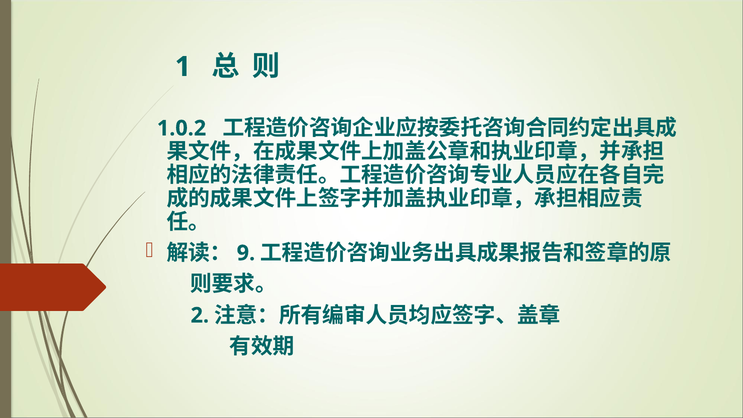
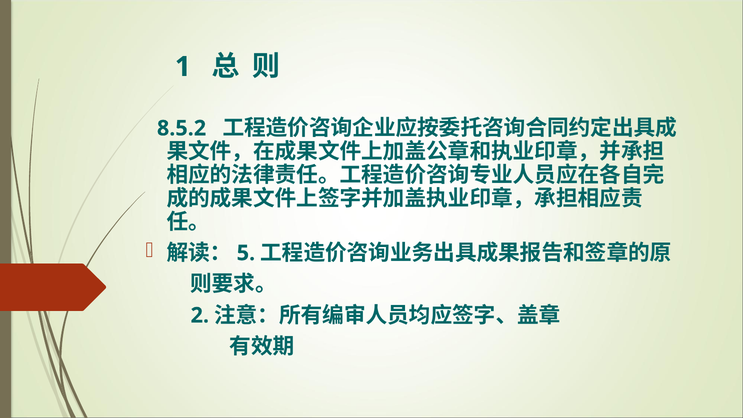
1.0.2: 1.0.2 -> 8.5.2
9: 9 -> 5
